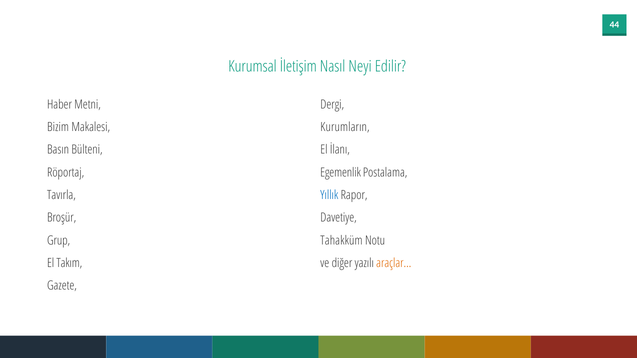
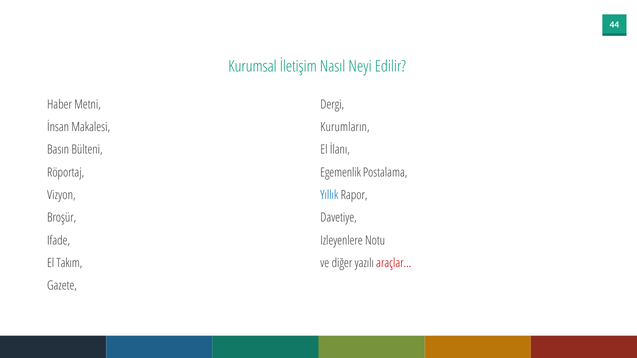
Bizim: Bizim -> İnsan
Tavırla: Tavırla -> Vizyon
Grup: Grup -> Ifade
Tahakküm: Tahakküm -> Izleyenlere
araçlar… colour: orange -> red
